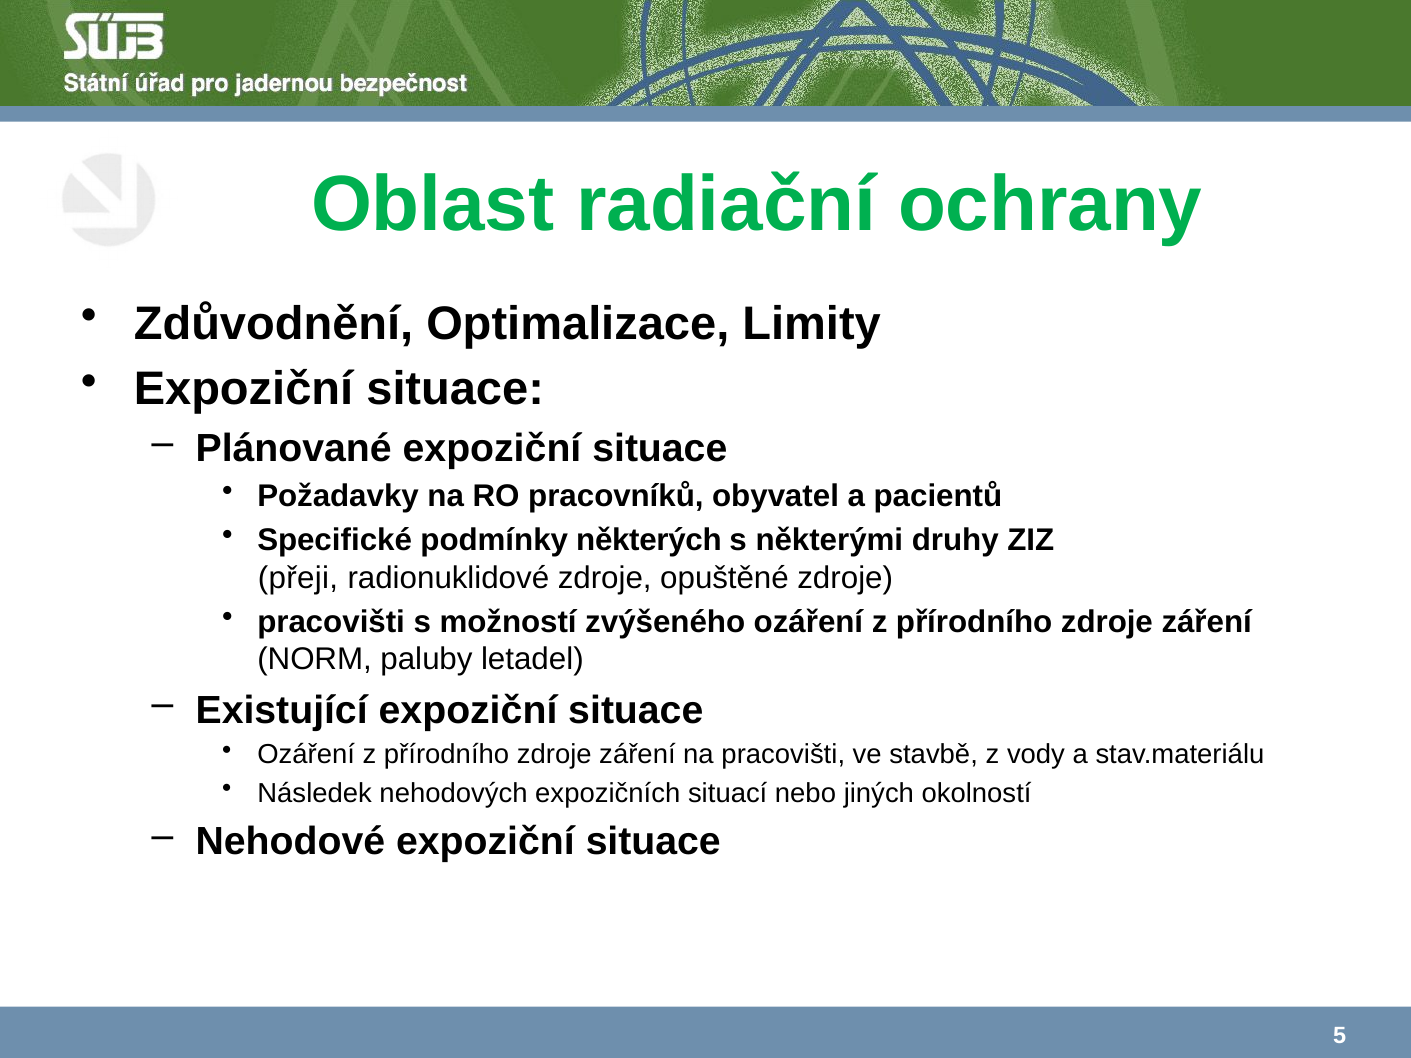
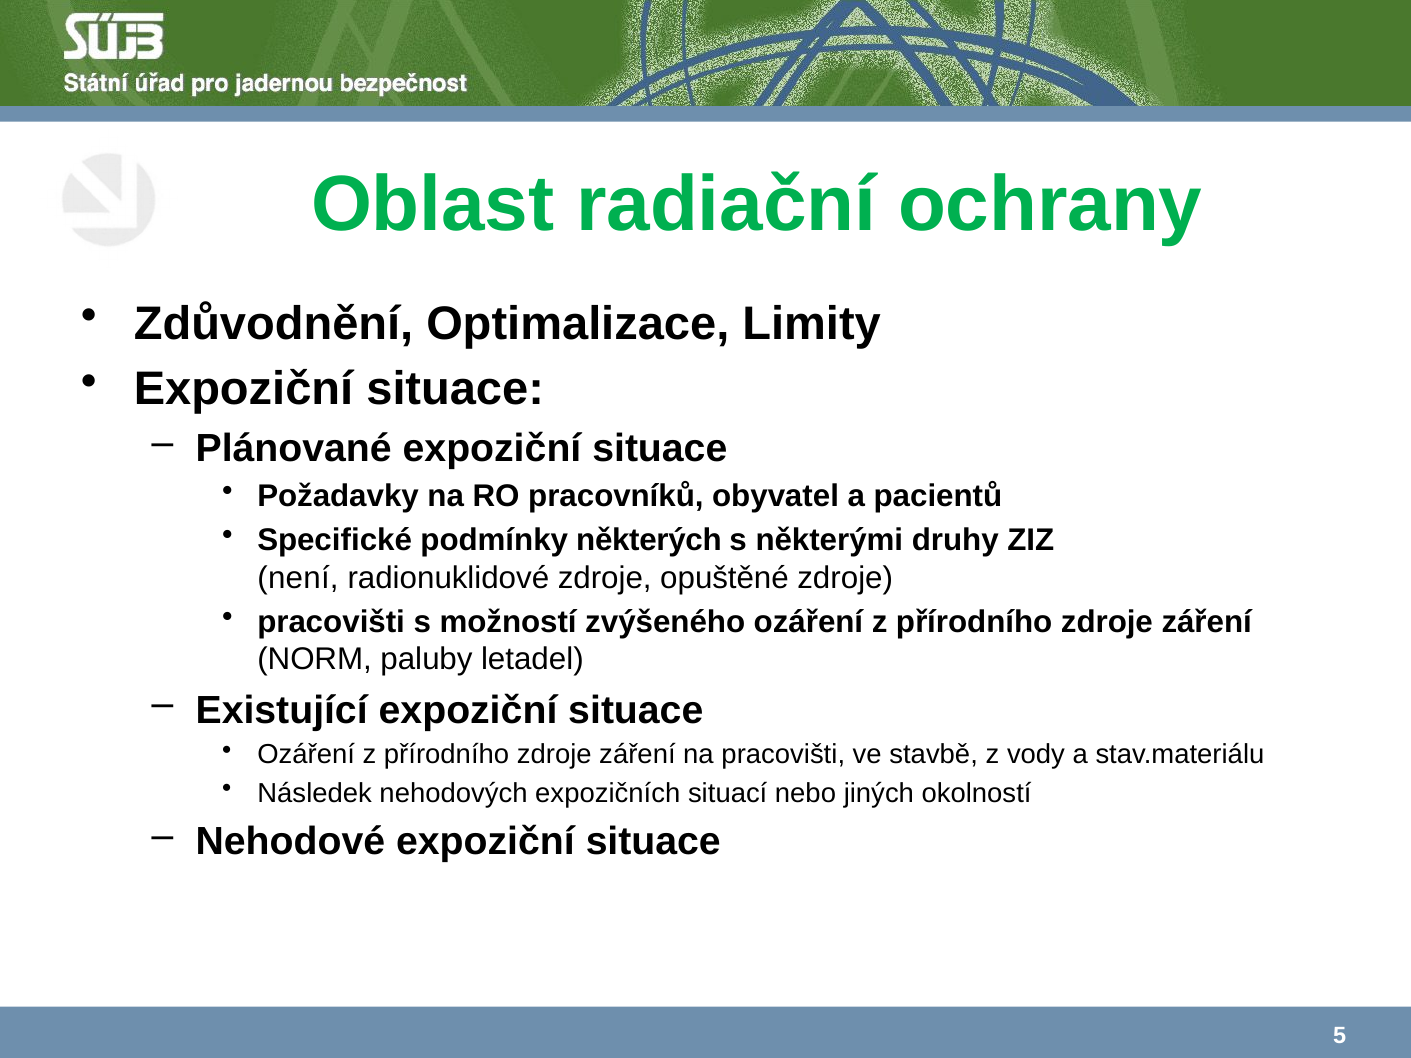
přeji: přeji -> není
